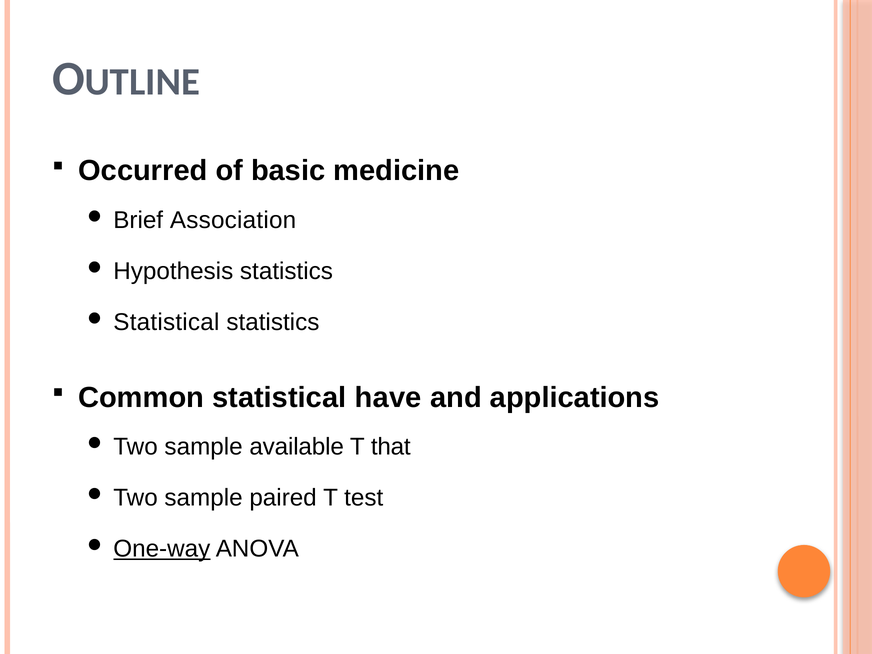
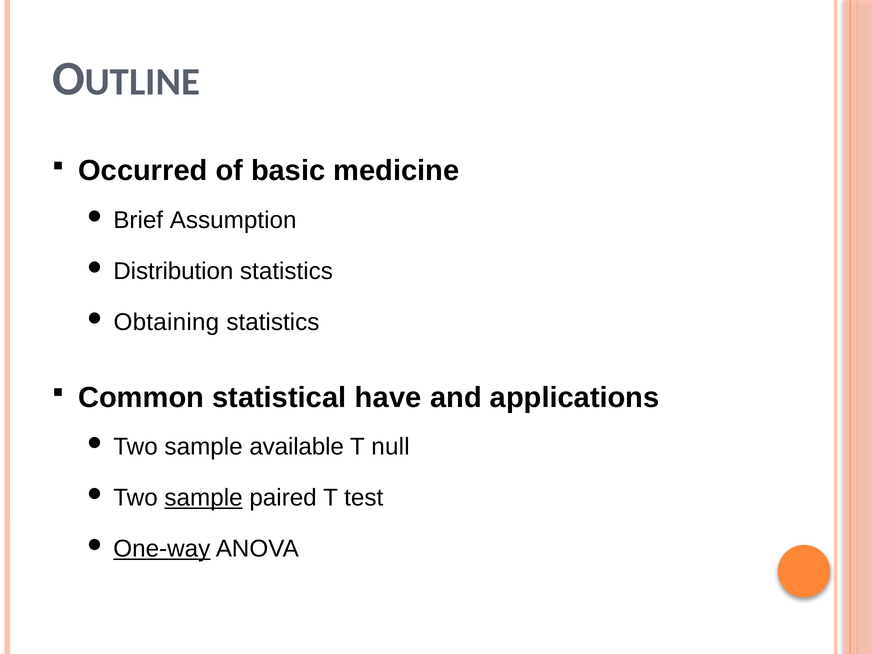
Association: Association -> Assumption
Hypothesis: Hypothesis -> Distribution
Statistical at (166, 322): Statistical -> Obtaining
that: that -> null
sample at (204, 498) underline: none -> present
